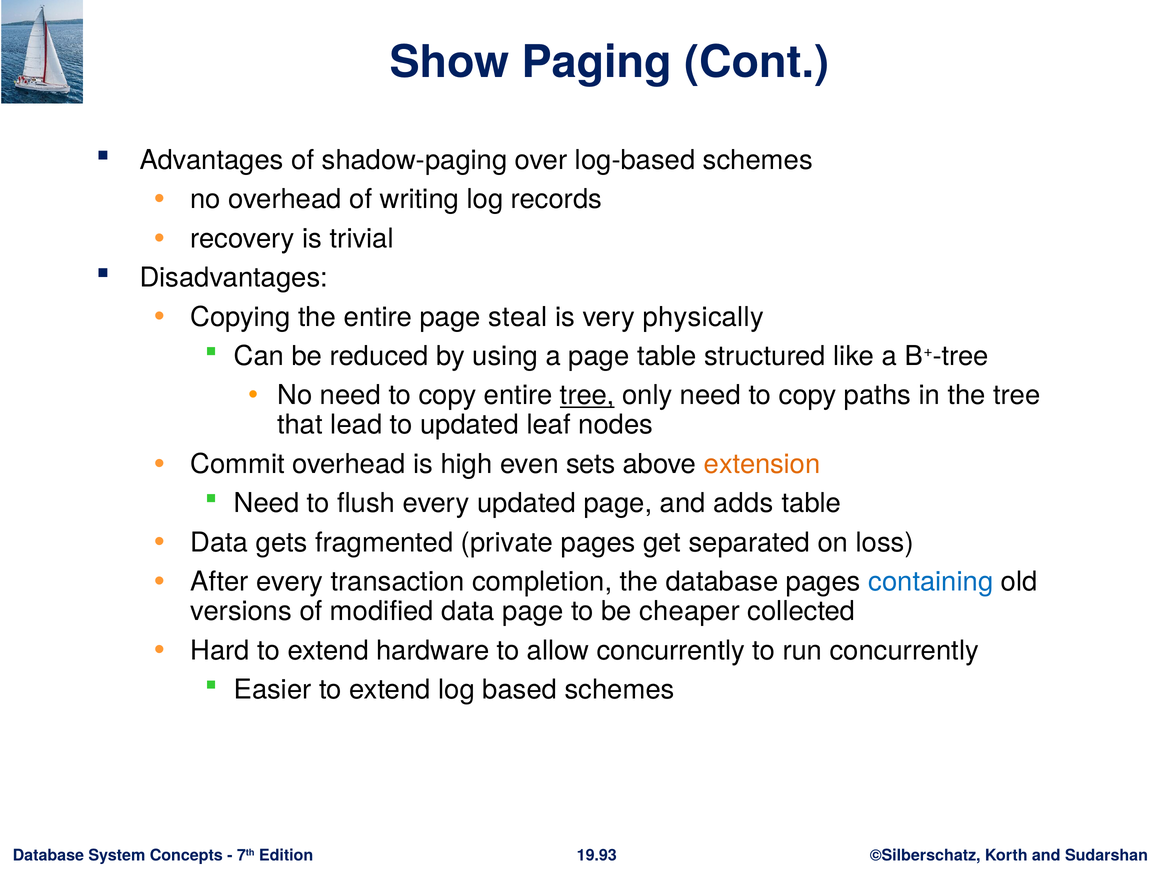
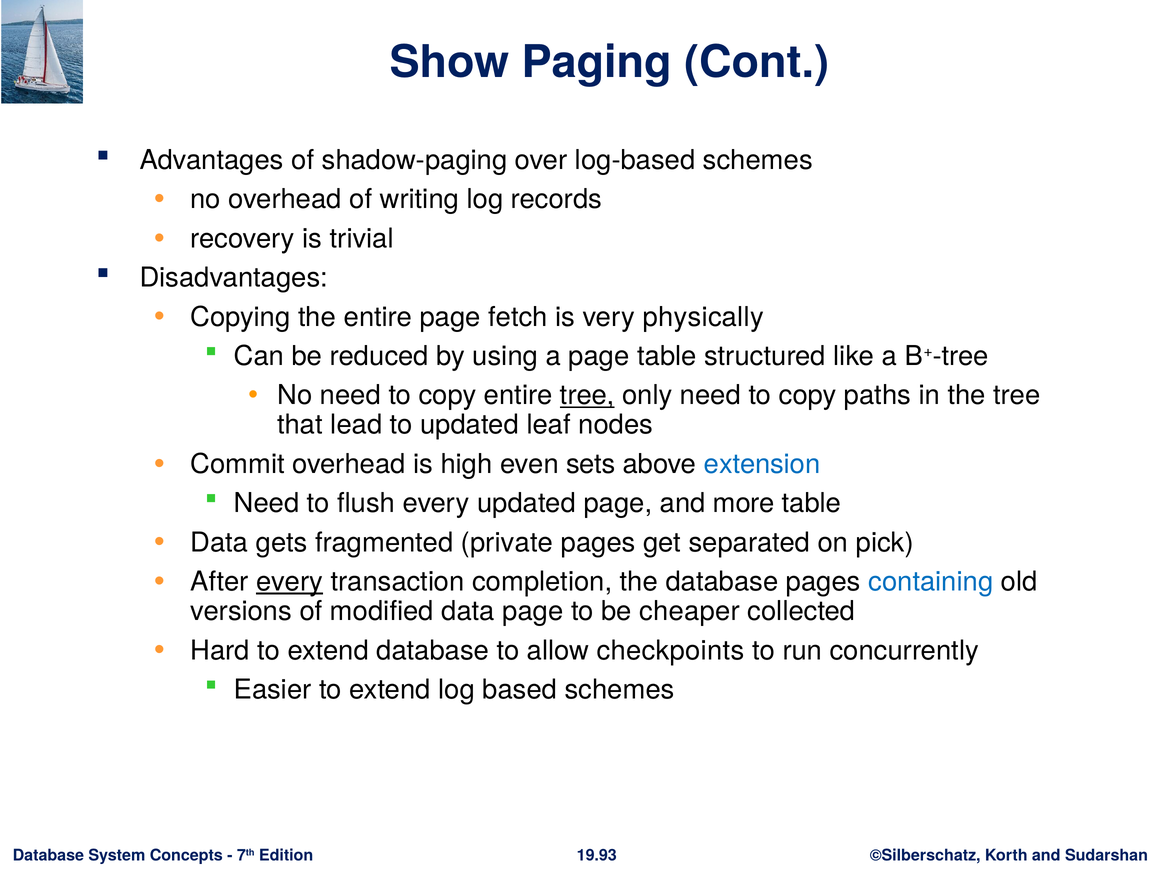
steal: steal -> fetch
extension colour: orange -> blue
adds: adds -> more
loss: loss -> pick
every at (289, 582) underline: none -> present
extend hardware: hardware -> database
allow concurrently: concurrently -> checkpoints
